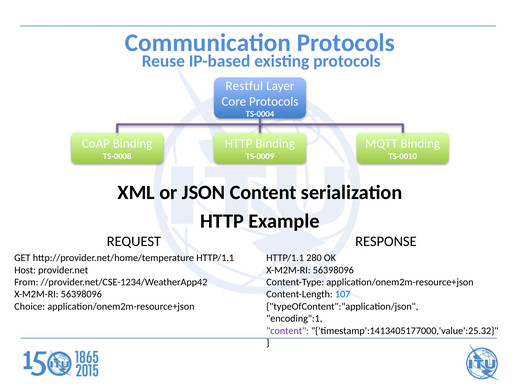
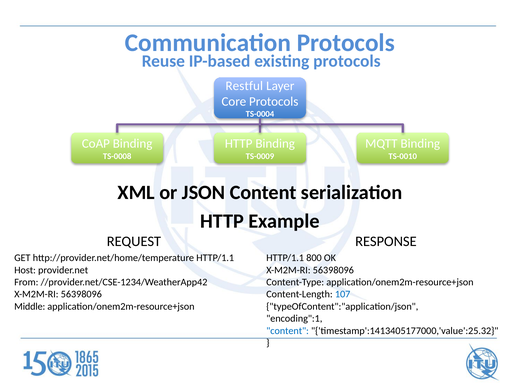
280: 280 -> 800
Choice: Choice -> Middle
content at (288, 331) colour: purple -> blue
